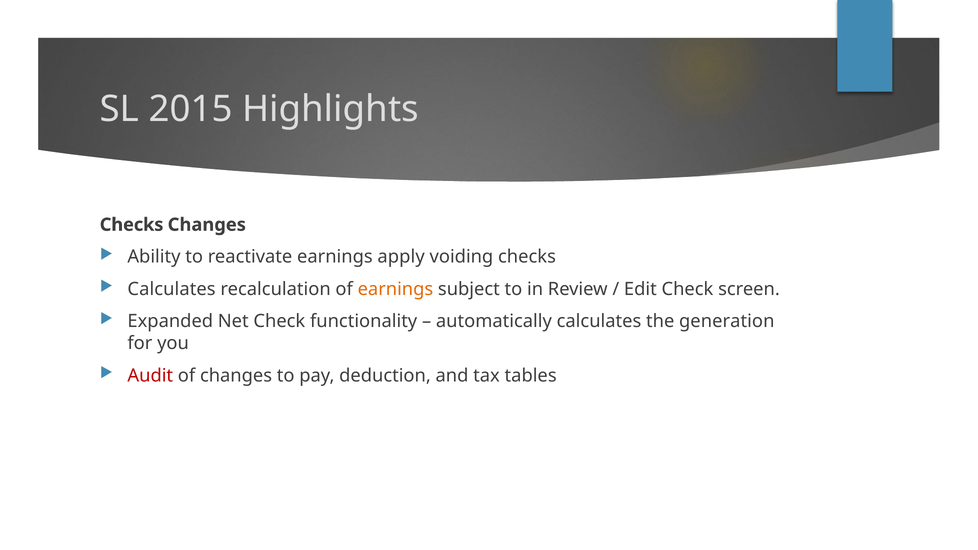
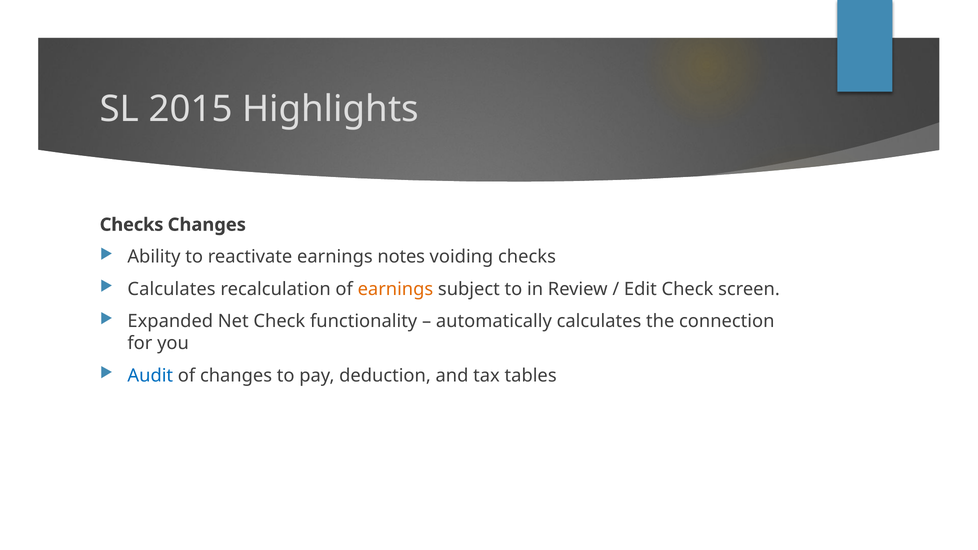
apply: apply -> notes
generation: generation -> connection
Audit colour: red -> blue
